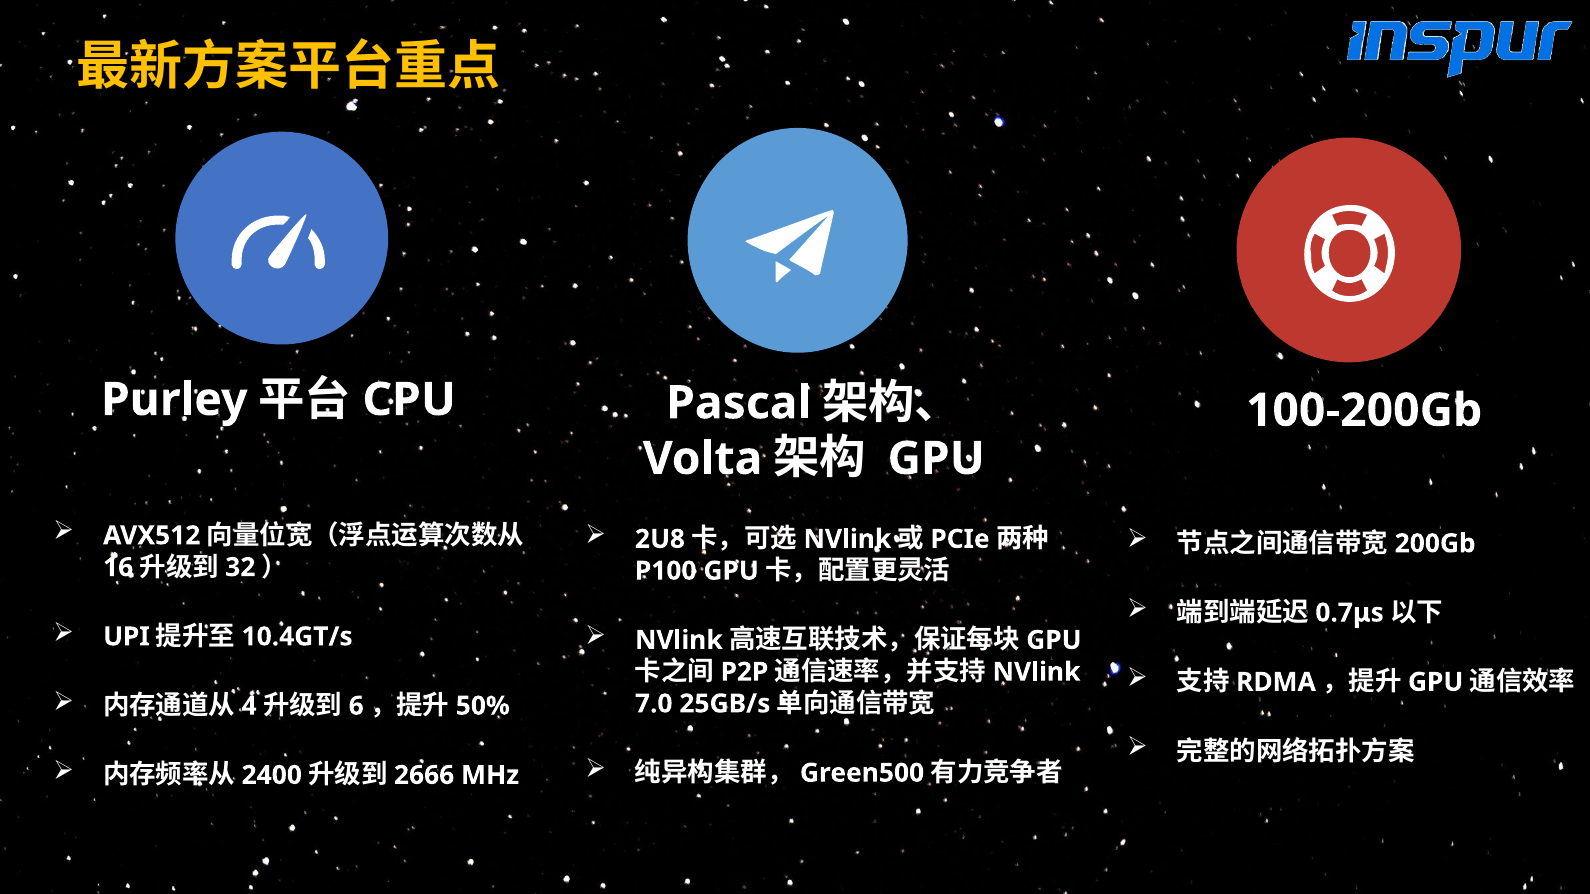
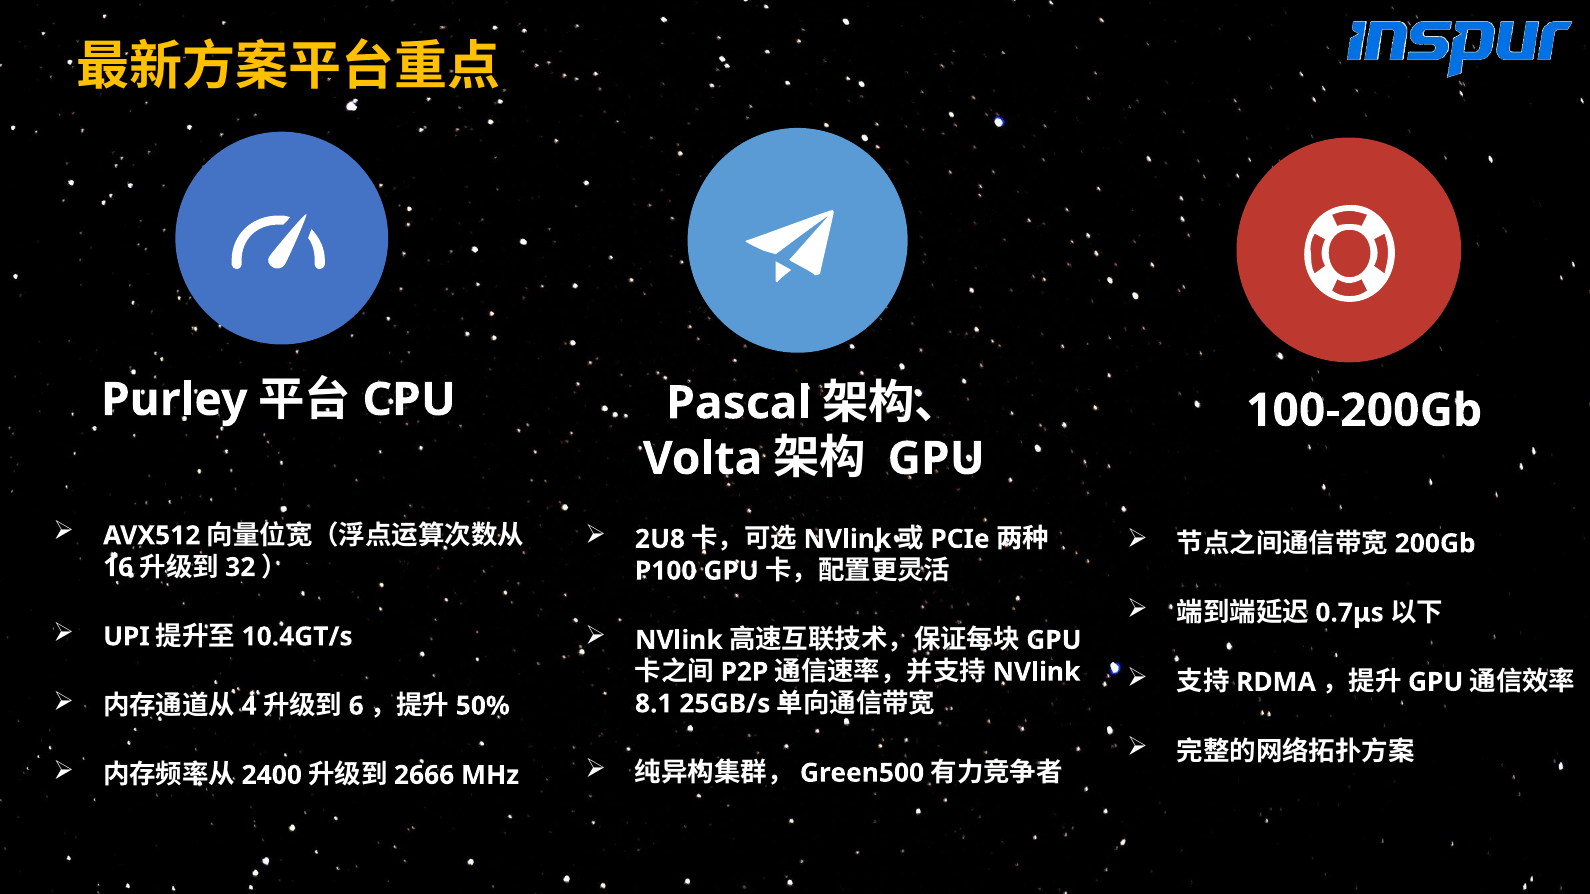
7.0: 7.0 -> 8.1
